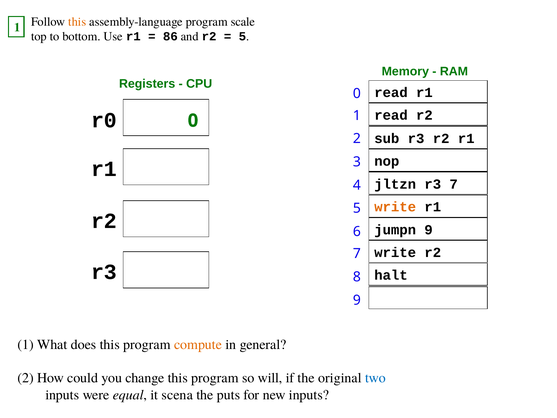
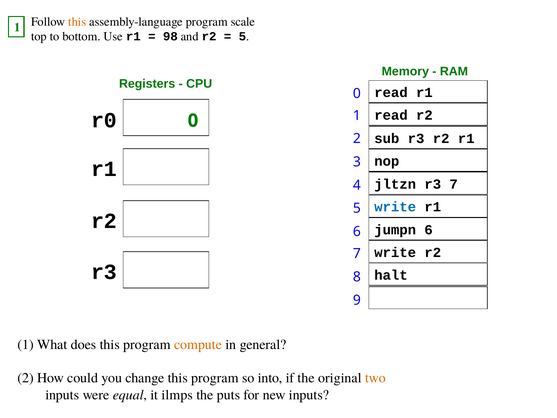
86: 86 -> 98
write at (395, 207) colour: orange -> blue
jumpn 9: 9 -> 6
will: will -> into
two colour: blue -> orange
scena: scena -> ilmps
